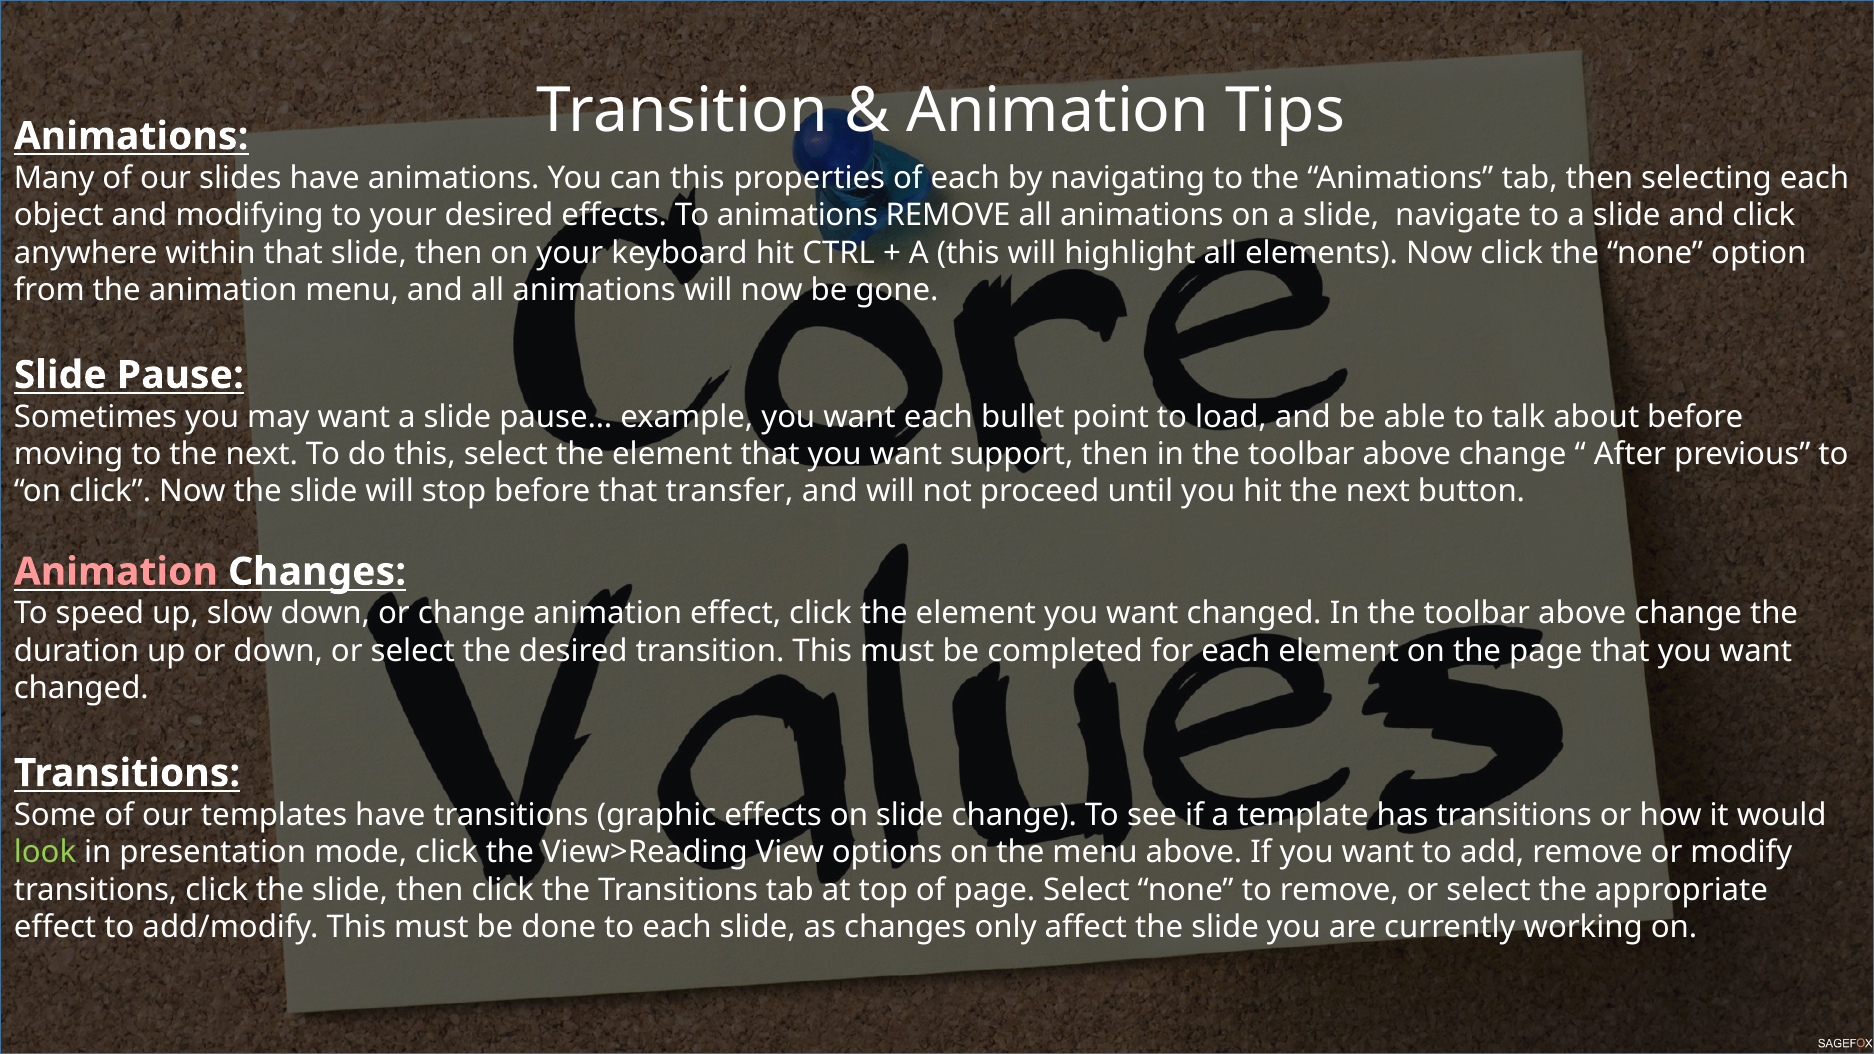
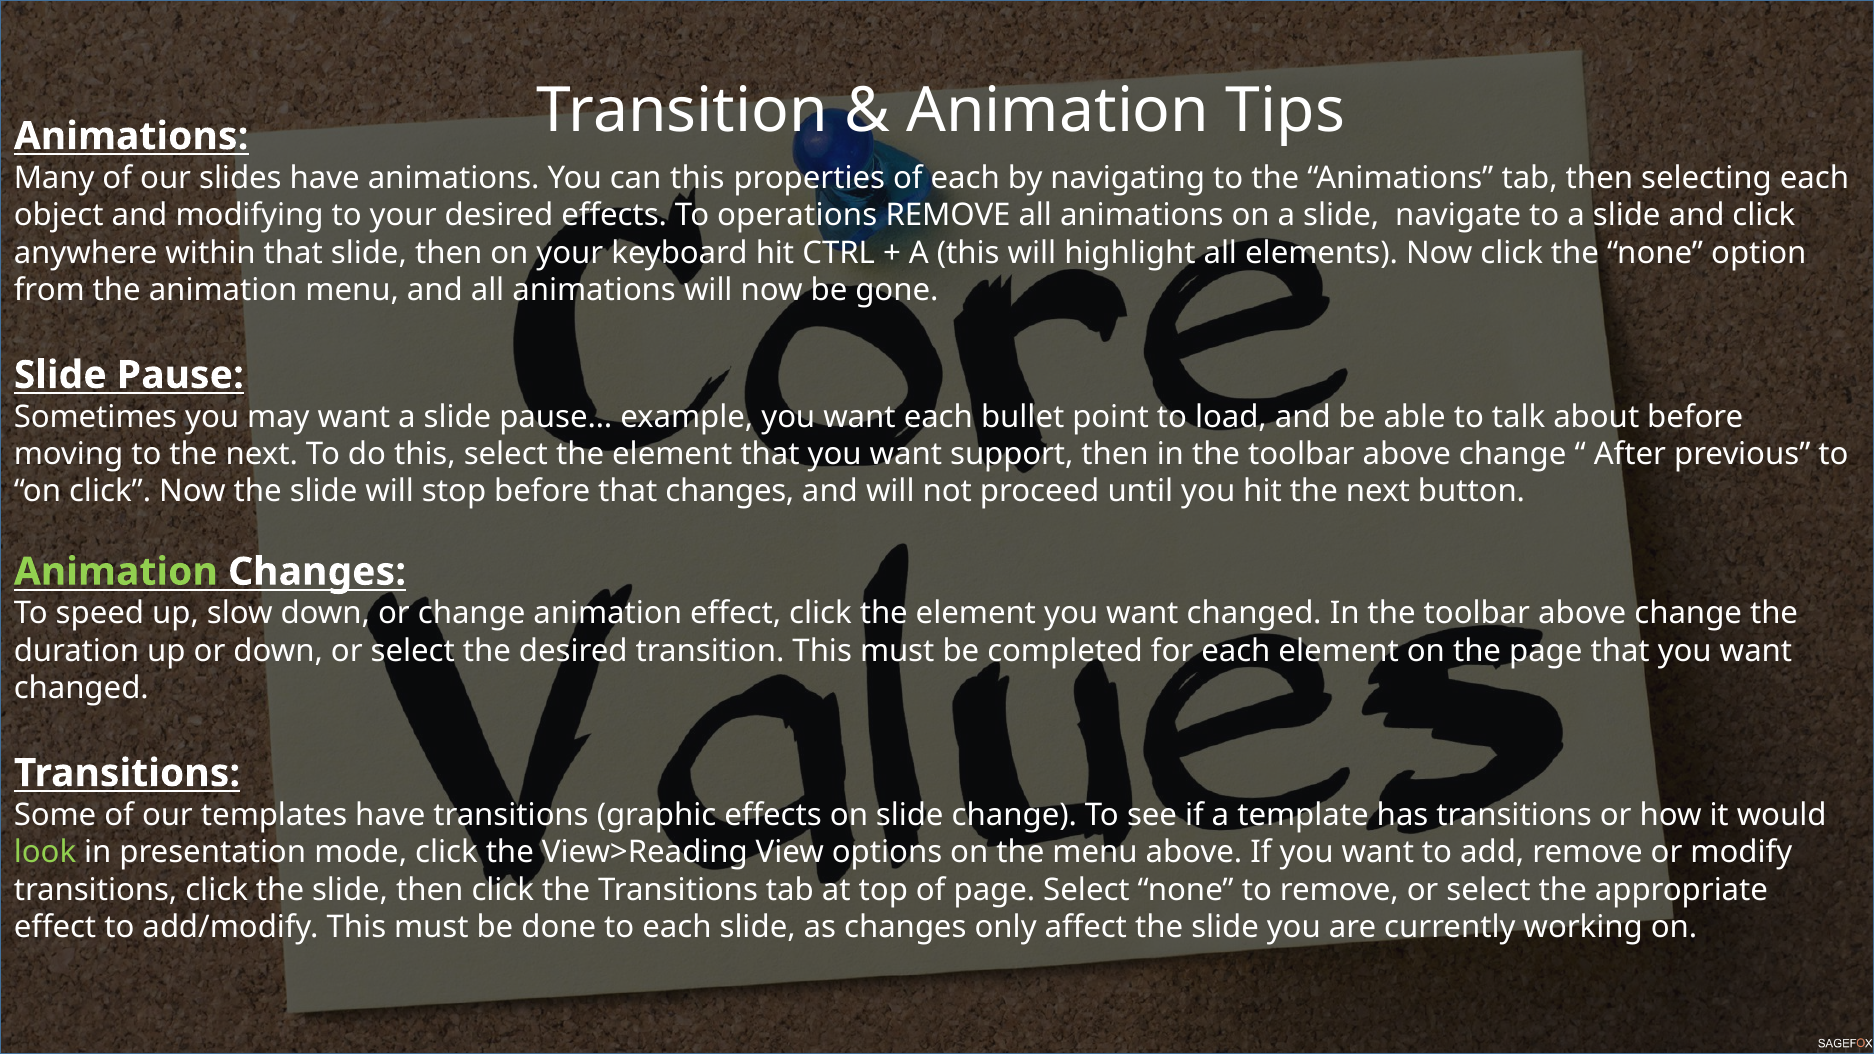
To animations: animations -> operations
that transfer: transfer -> changes
Animation at (116, 572) colour: pink -> light green
